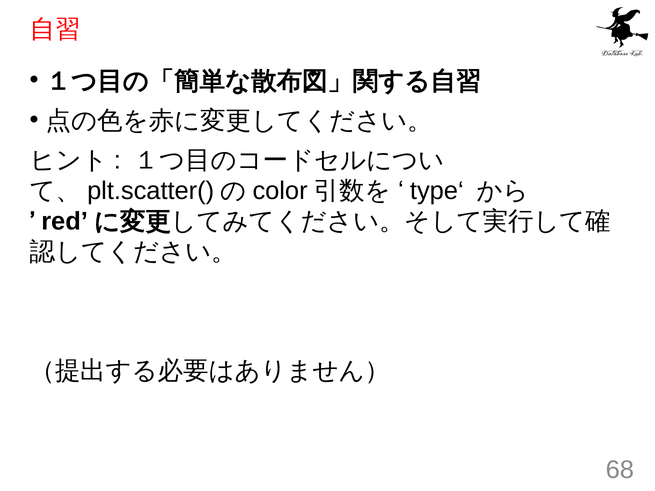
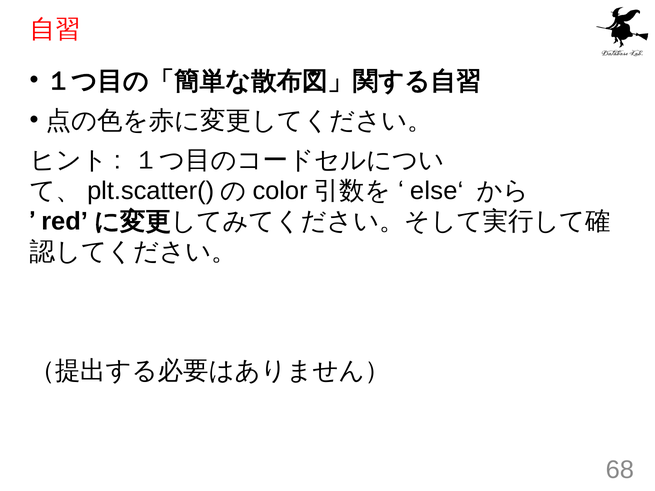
type‘: type‘ -> else‘
